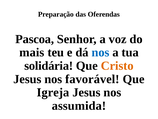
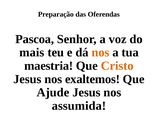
nos at (100, 52) colour: blue -> orange
solidária: solidária -> maestria
favorável: favorável -> exaltemos
Igreja: Igreja -> Ajude
